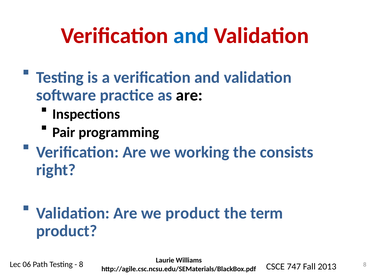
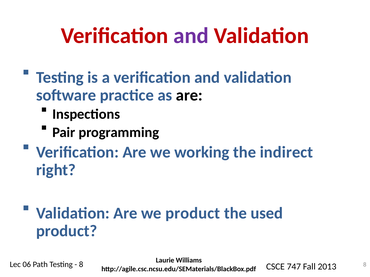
and at (191, 36) colour: blue -> purple
consists: consists -> indirect
term: term -> used
